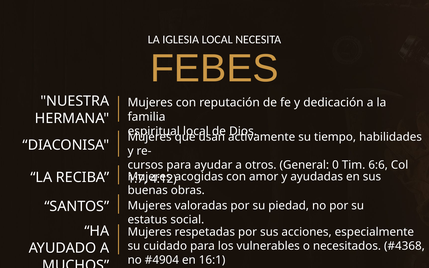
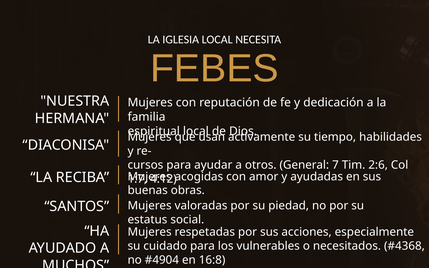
0: 0 -> 7
6:6: 6:6 -> 2:6
16:1: 16:1 -> 16:8
